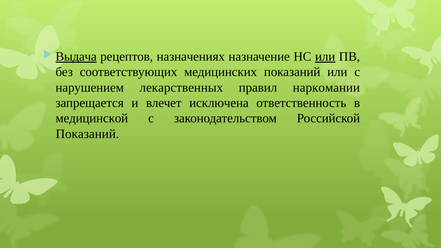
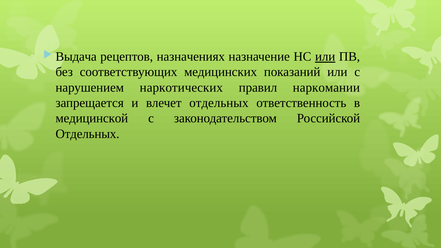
Выдача underline: present -> none
лекарственных: лекарственных -> наркотических
влечет исключена: исключена -> отдельных
Показаний at (87, 134): Показаний -> Отдельных
